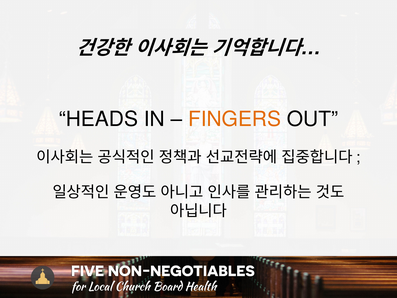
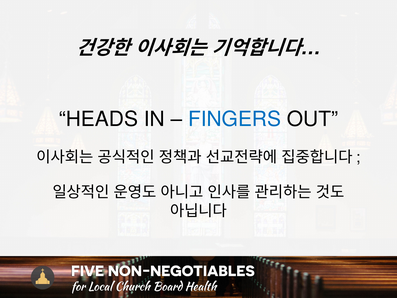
FINGERS colour: orange -> blue
